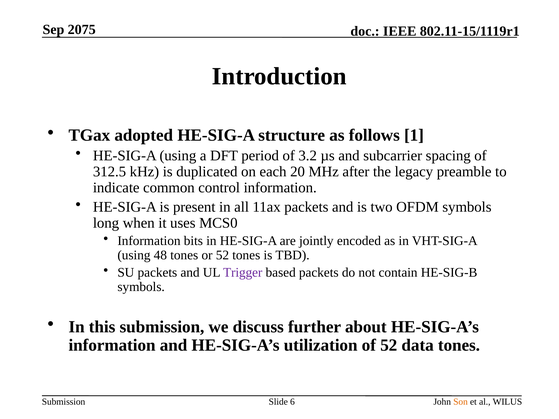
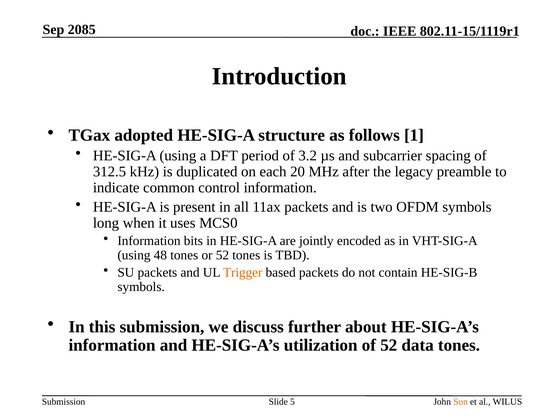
2075: 2075 -> 2085
Trigger colour: purple -> orange
6: 6 -> 5
